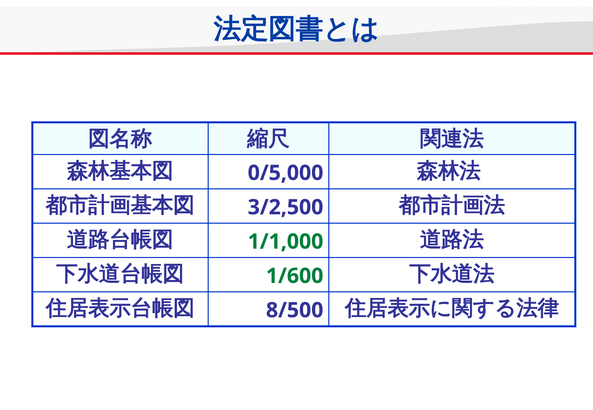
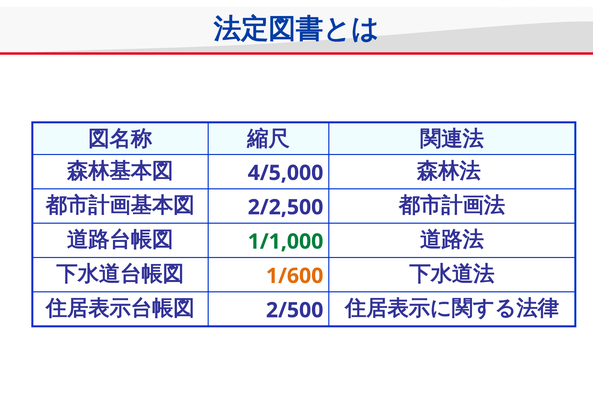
0/5,000: 0/5,000 -> 4/5,000
3/2,500: 3/2,500 -> 2/2,500
1/600 colour: green -> orange
8/500: 8/500 -> 2/500
